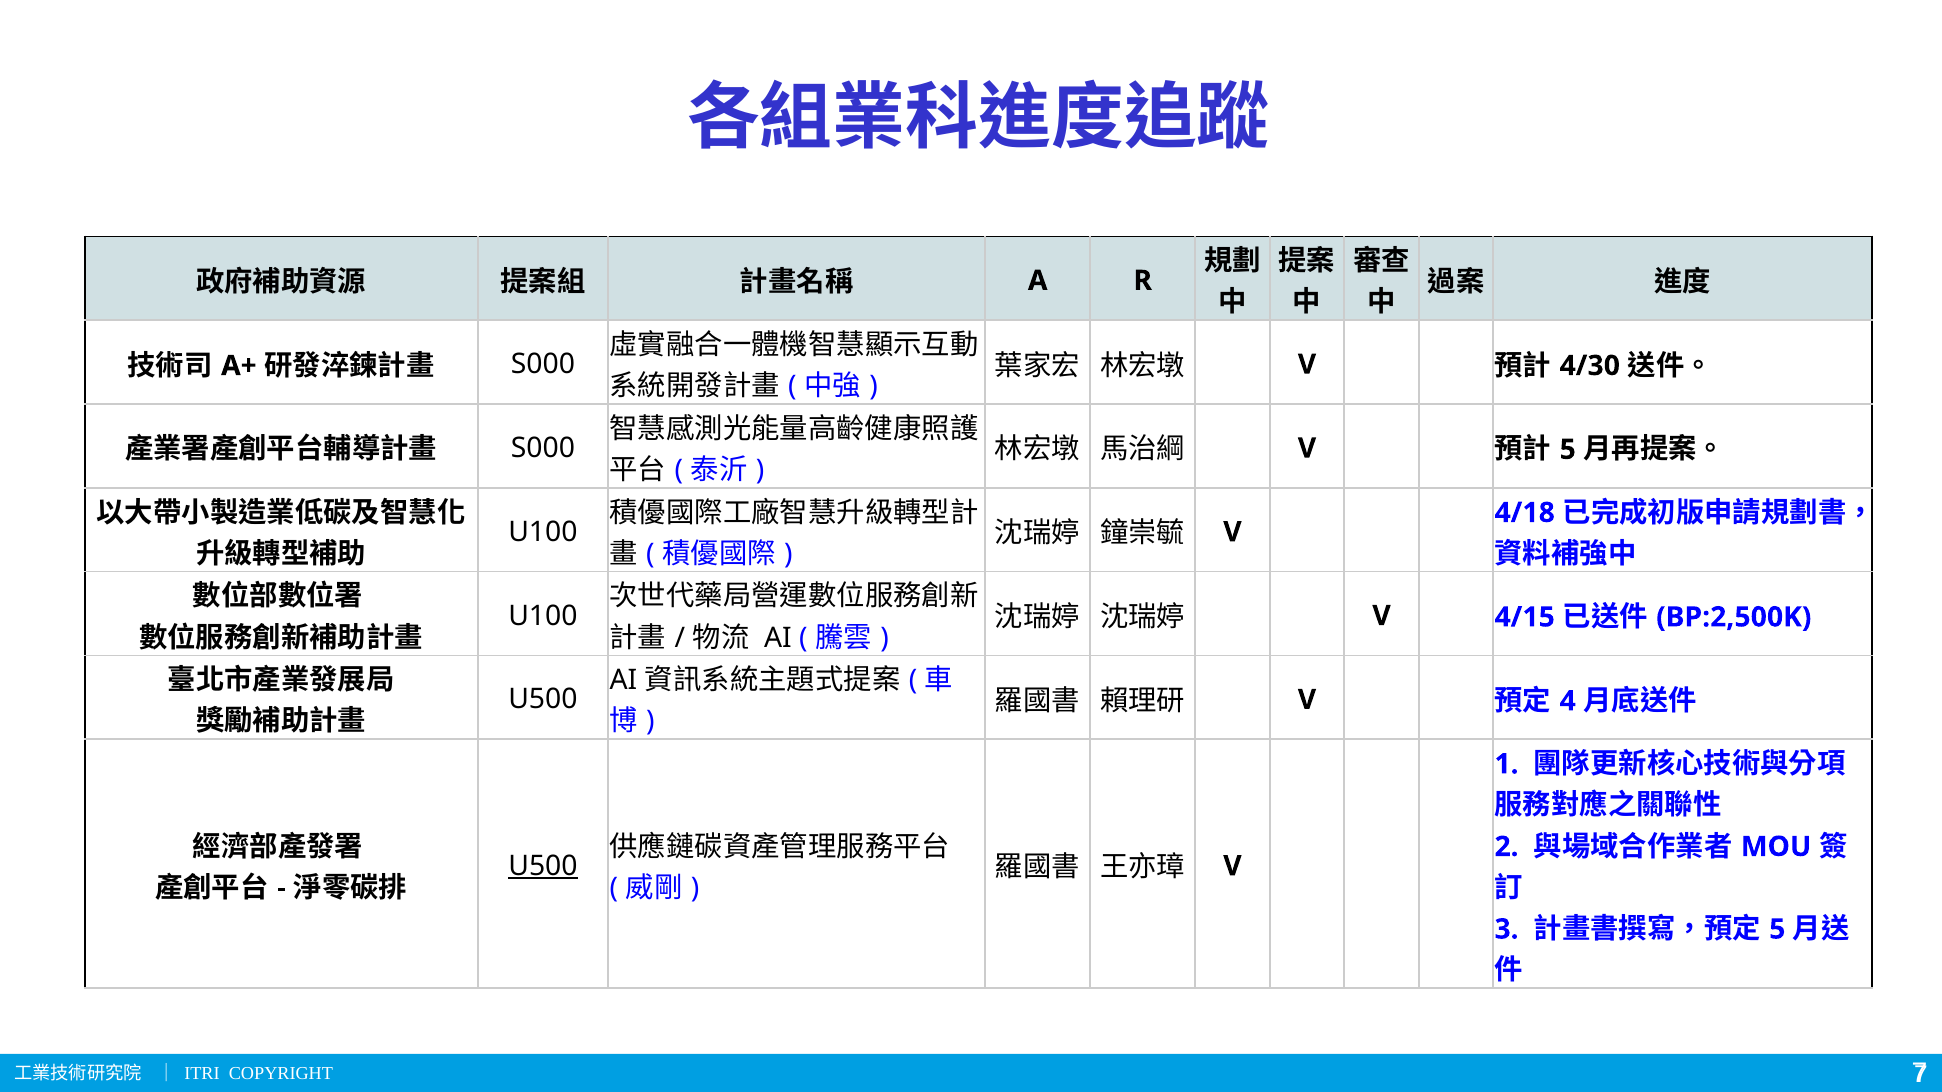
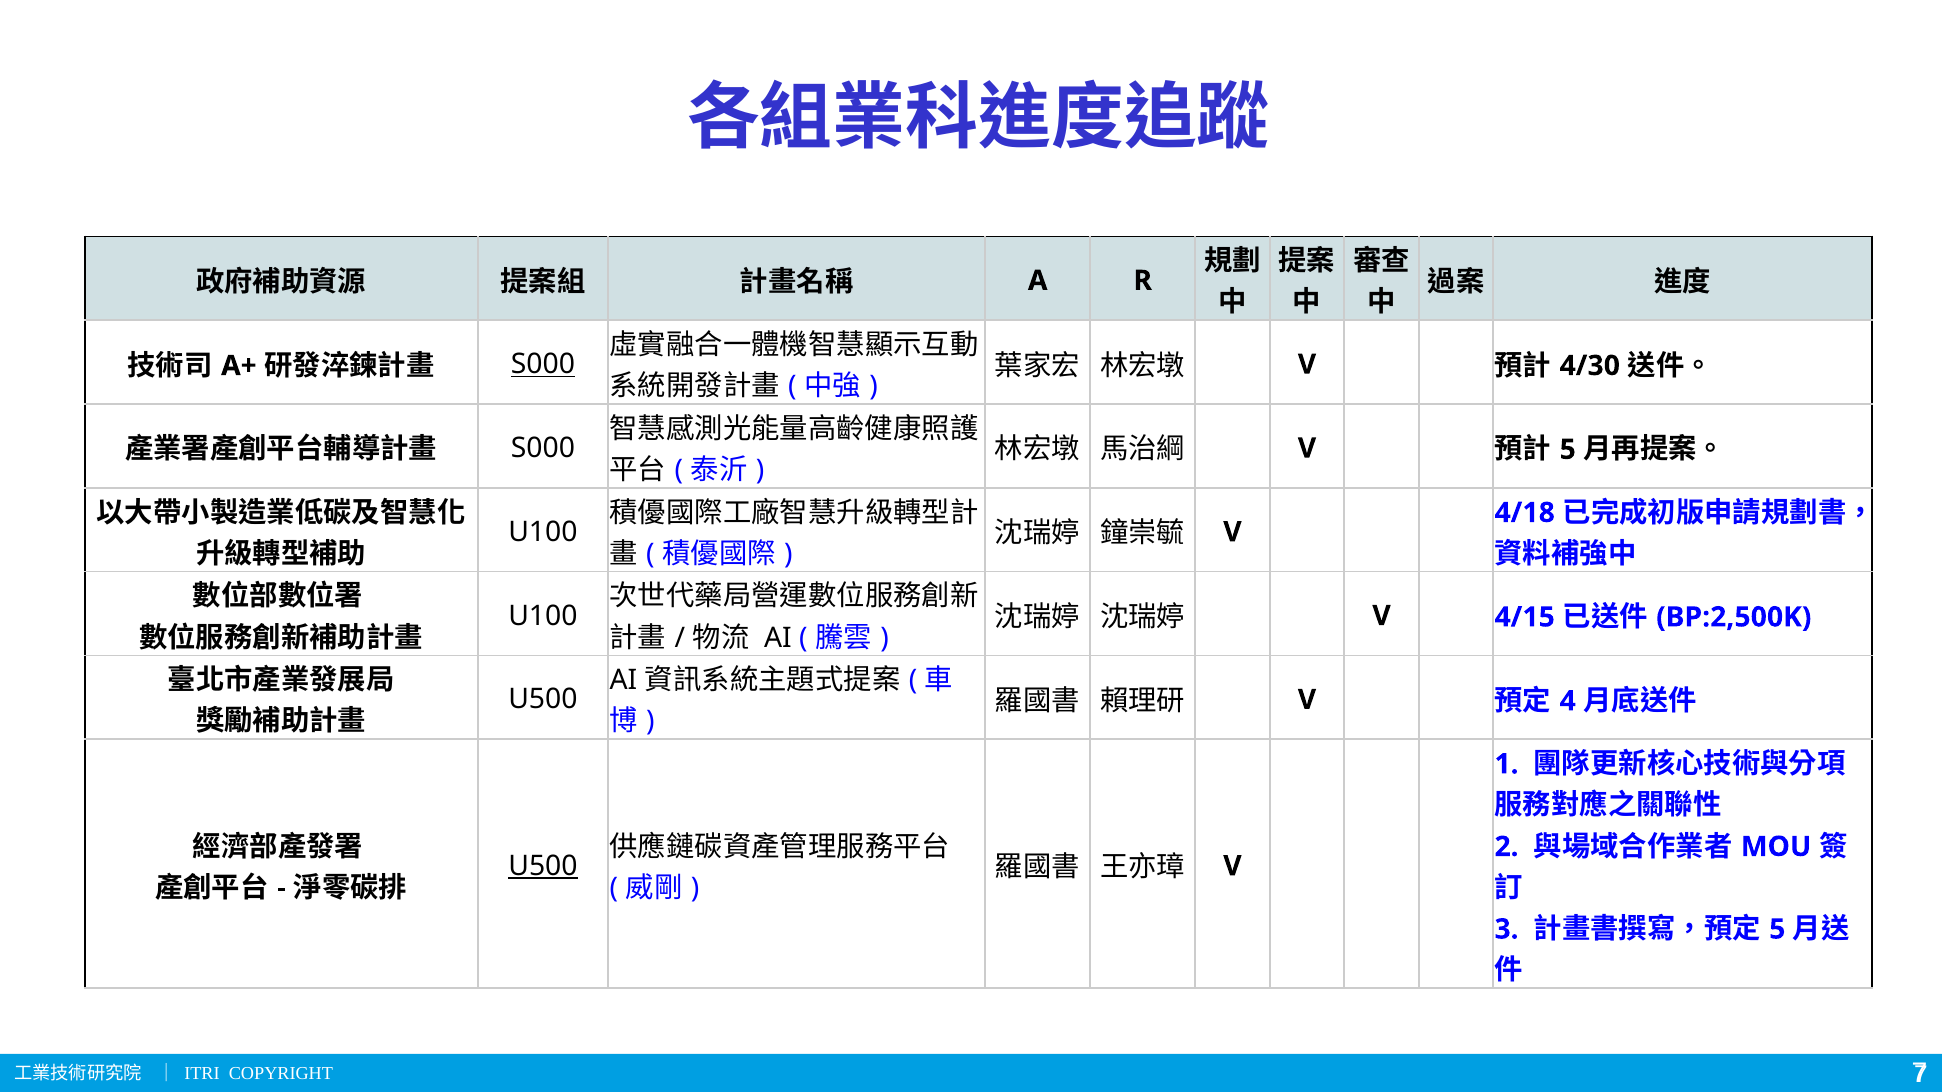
S000 at (543, 365) underline: none -> present
